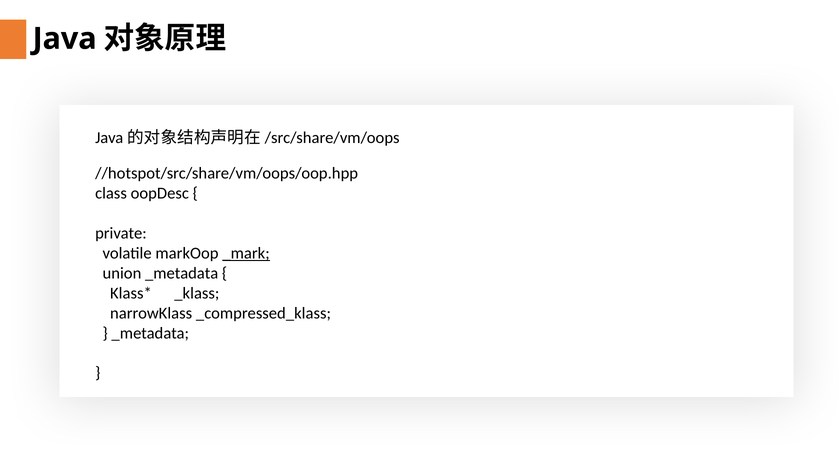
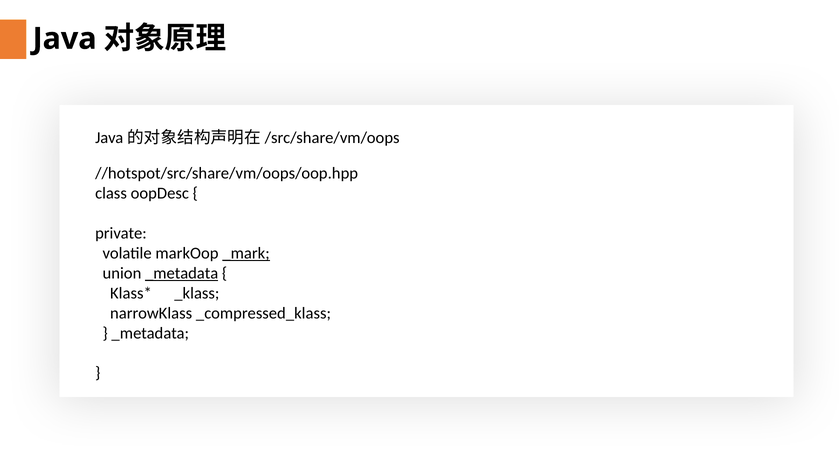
_metadata at (182, 273) underline: none -> present
